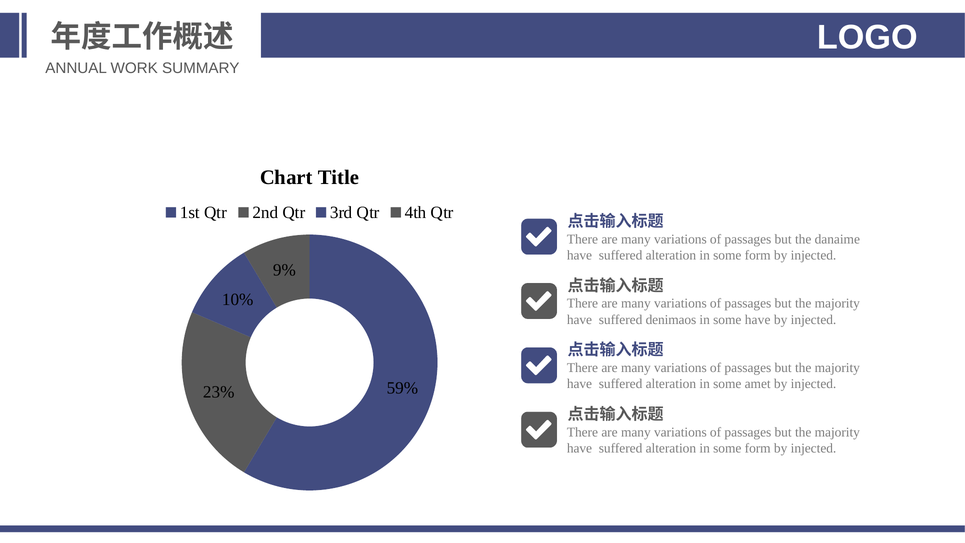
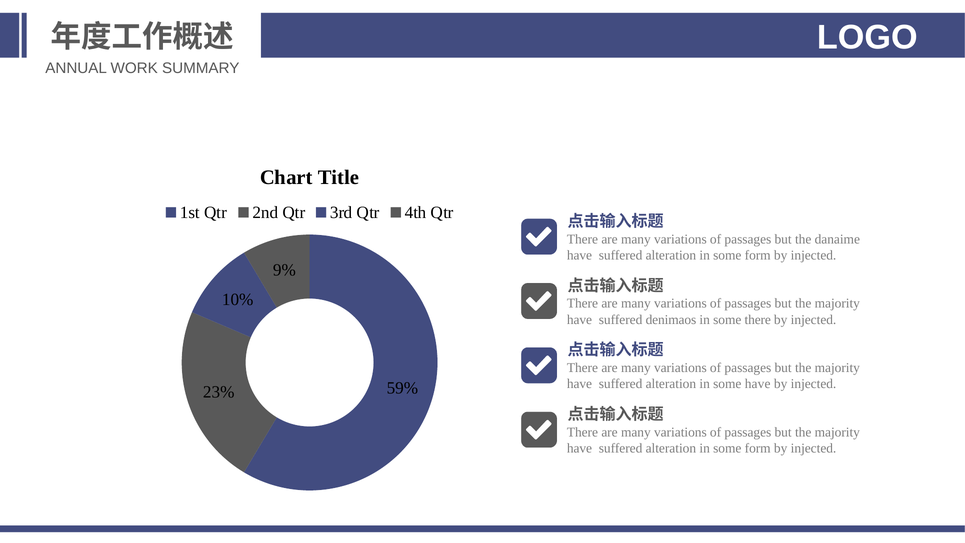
some have: have -> there
some amet: amet -> have
